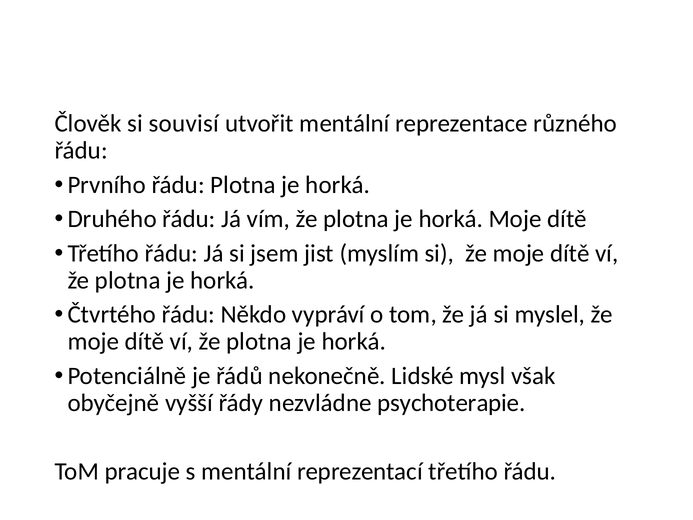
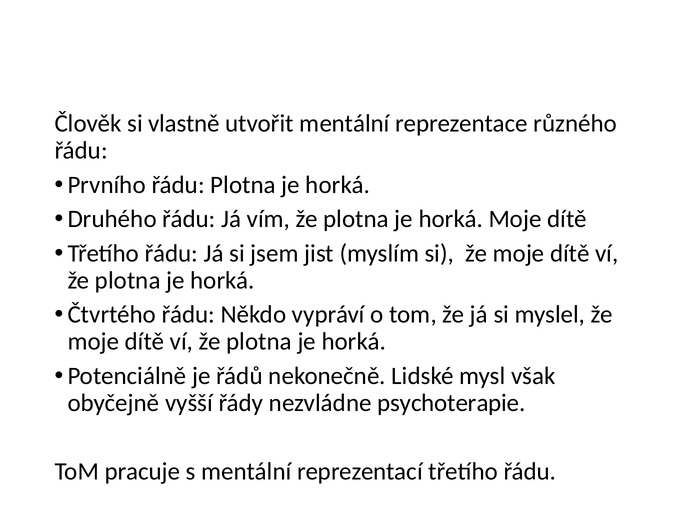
souvisí: souvisí -> vlastně
